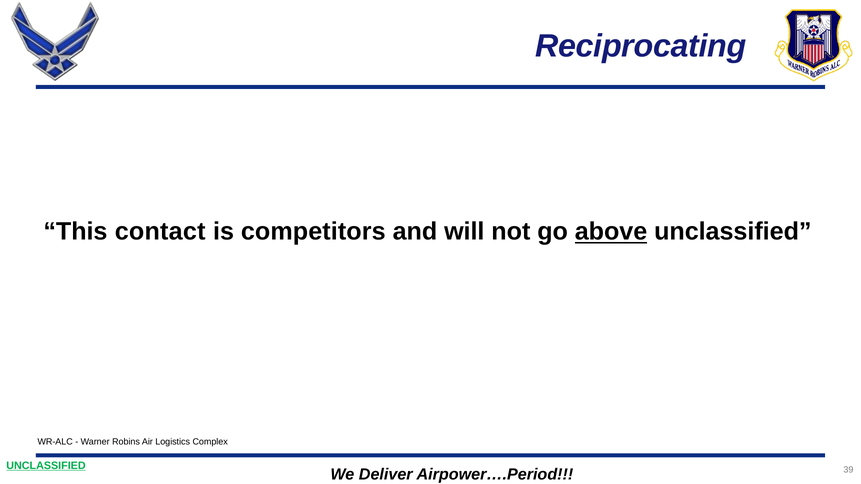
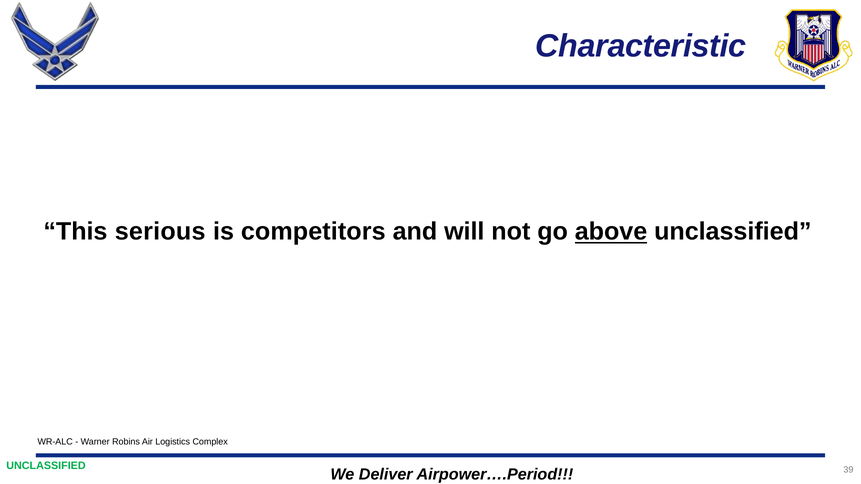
Reciprocating: Reciprocating -> Characteristic
contact: contact -> serious
UNCLASSIFIED at (46, 466) underline: present -> none
